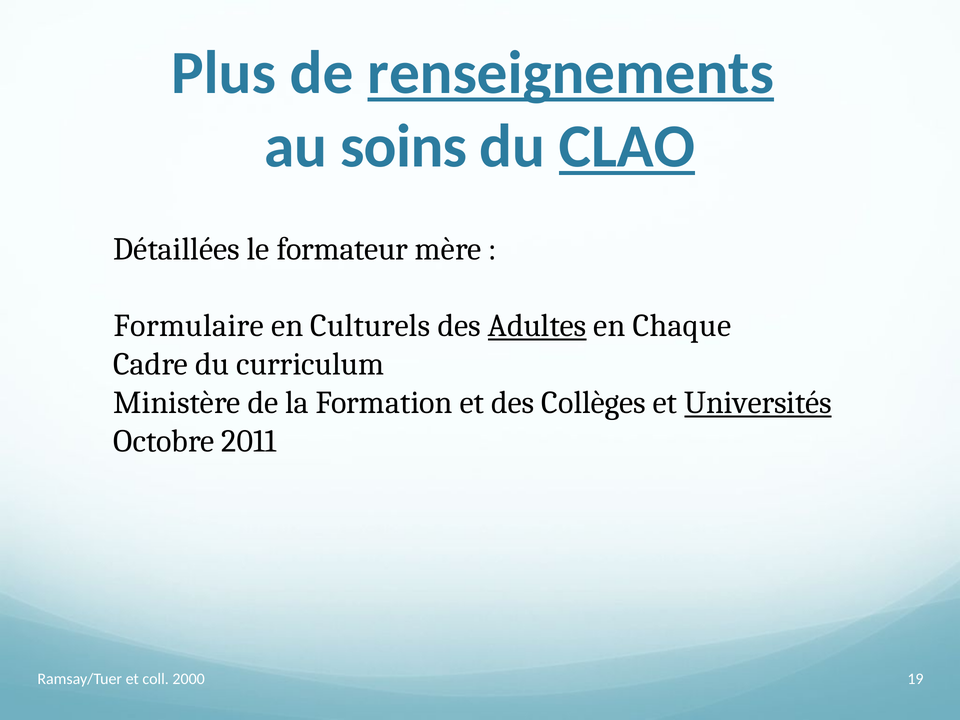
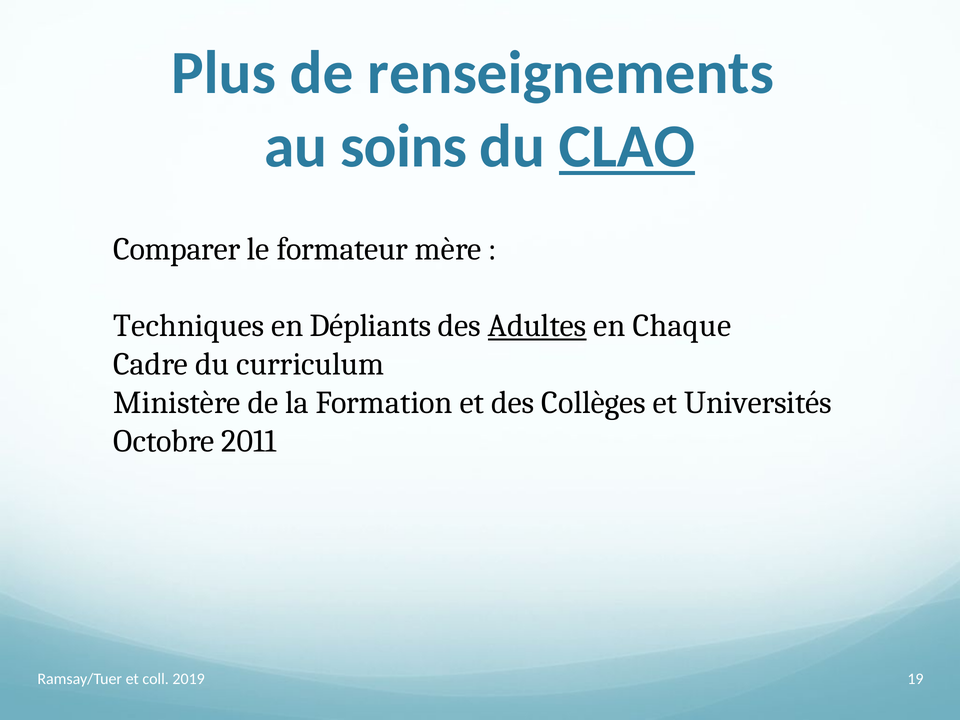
renseignements underline: present -> none
Détaillées: Détaillées -> Comparer
Formulaire: Formulaire -> Techniques
Culturels: Culturels -> Dépliants
Universités underline: present -> none
2000: 2000 -> 2019
